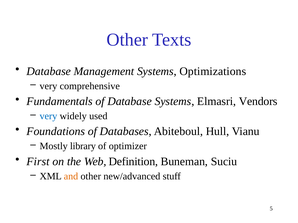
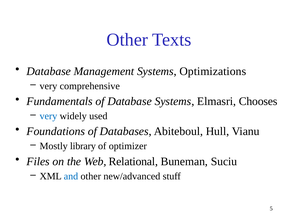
Vendors: Vendors -> Chooses
First: First -> Files
Definition: Definition -> Relational
and colour: orange -> blue
